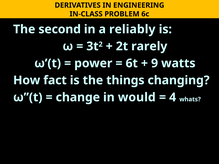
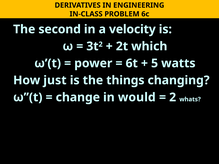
reliably: reliably -> velocity
rarely: rarely -> which
9: 9 -> 5
fact: fact -> just
4 at (173, 97): 4 -> 2
